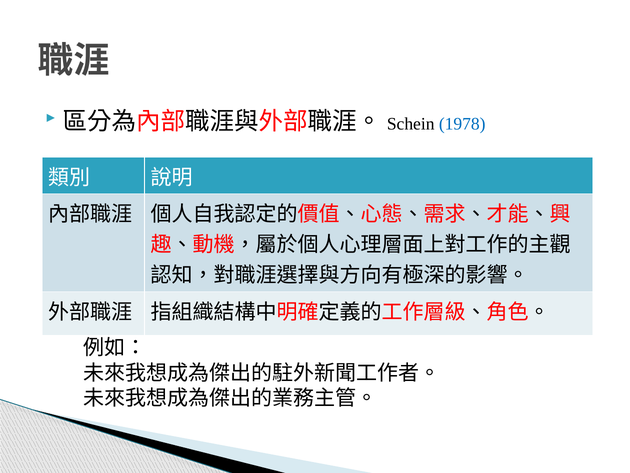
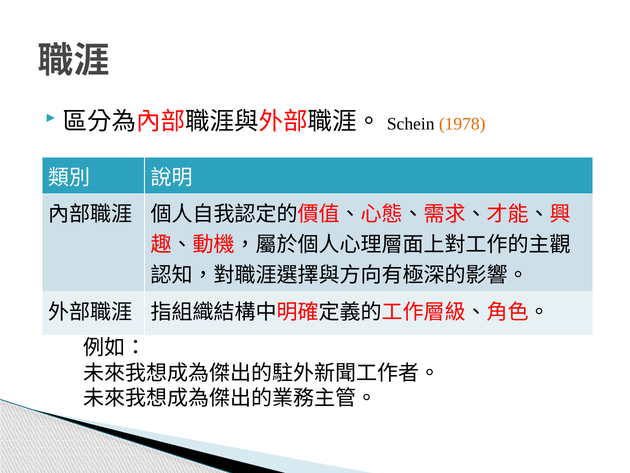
1978 colour: blue -> orange
